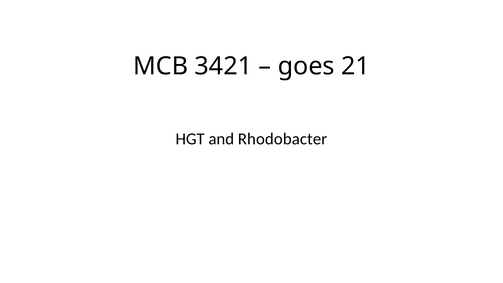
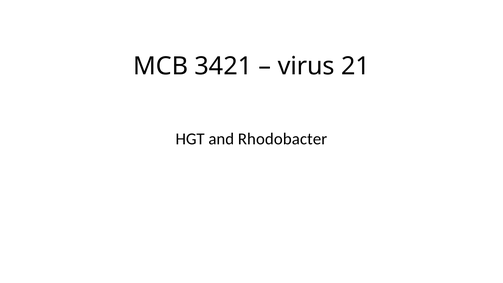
goes: goes -> virus
